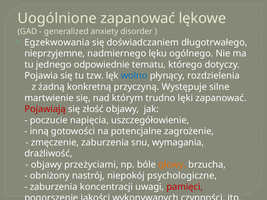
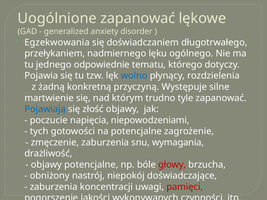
nieprzyjemne: nieprzyjemne -> przełykaniem
lęki: lęki -> tyle
Pojawiają colour: red -> blue
uszczegółowienie: uszczegółowienie -> niepowodzeniami
inną: inną -> tych
objawy przeżyciami: przeżyciami -> potencjalne
głowy colour: orange -> red
psychologiczne: psychologiczne -> doświadczające
